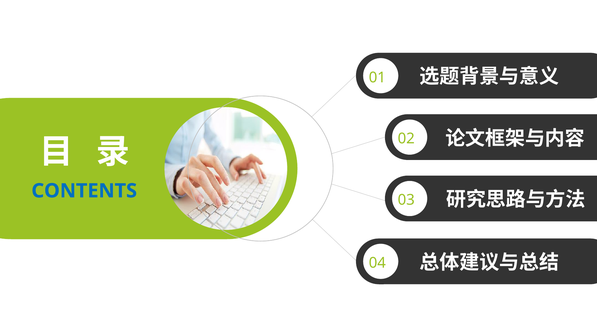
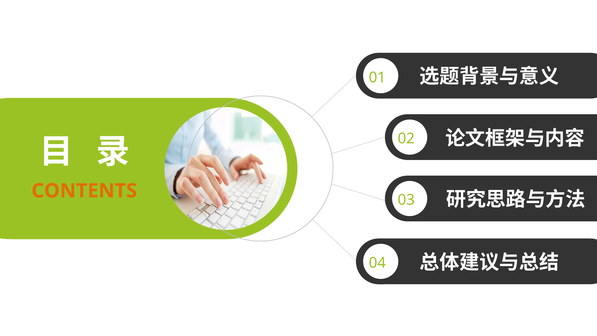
CONTENTS colour: blue -> orange
